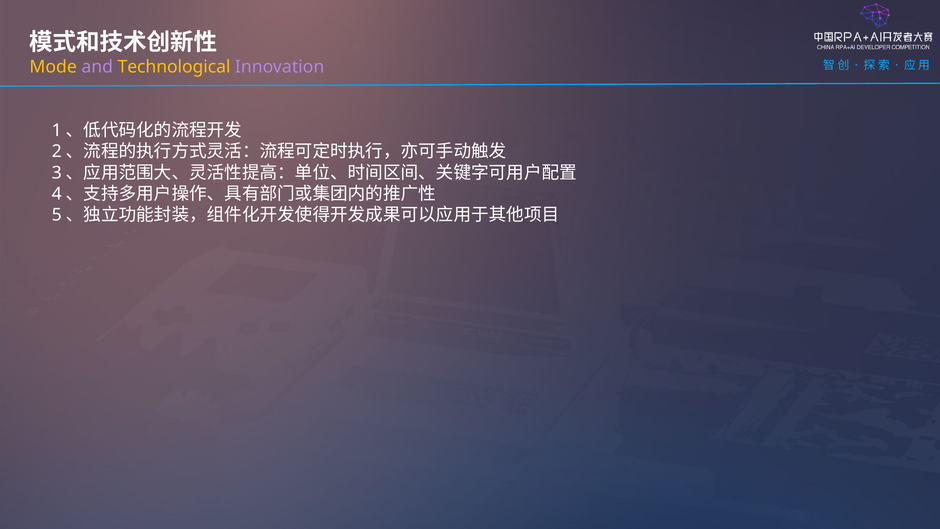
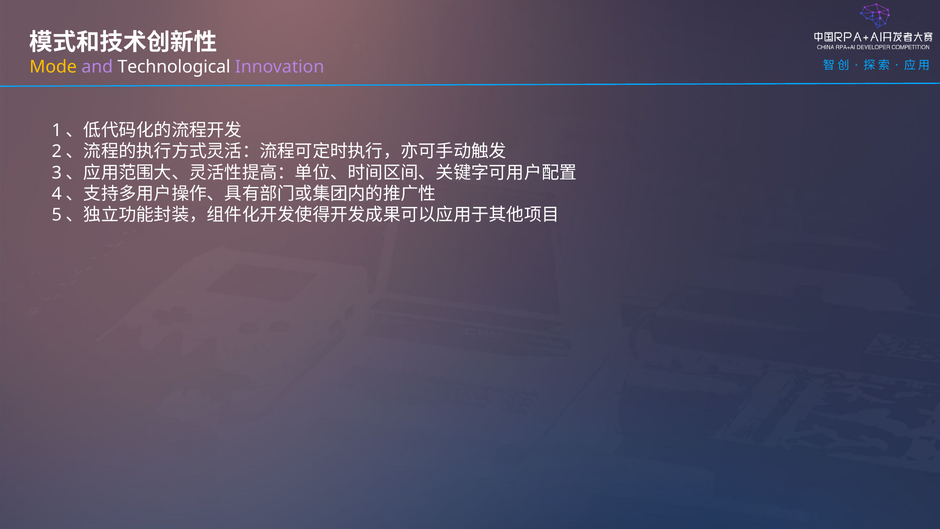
Technological colour: yellow -> white
